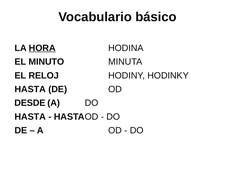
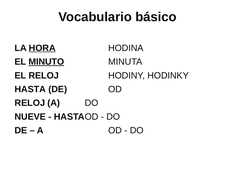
MINUTO underline: none -> present
DESDE at (30, 103): DESDE -> RELOJ
HASTA at (30, 116): HASTA -> NUEVE
